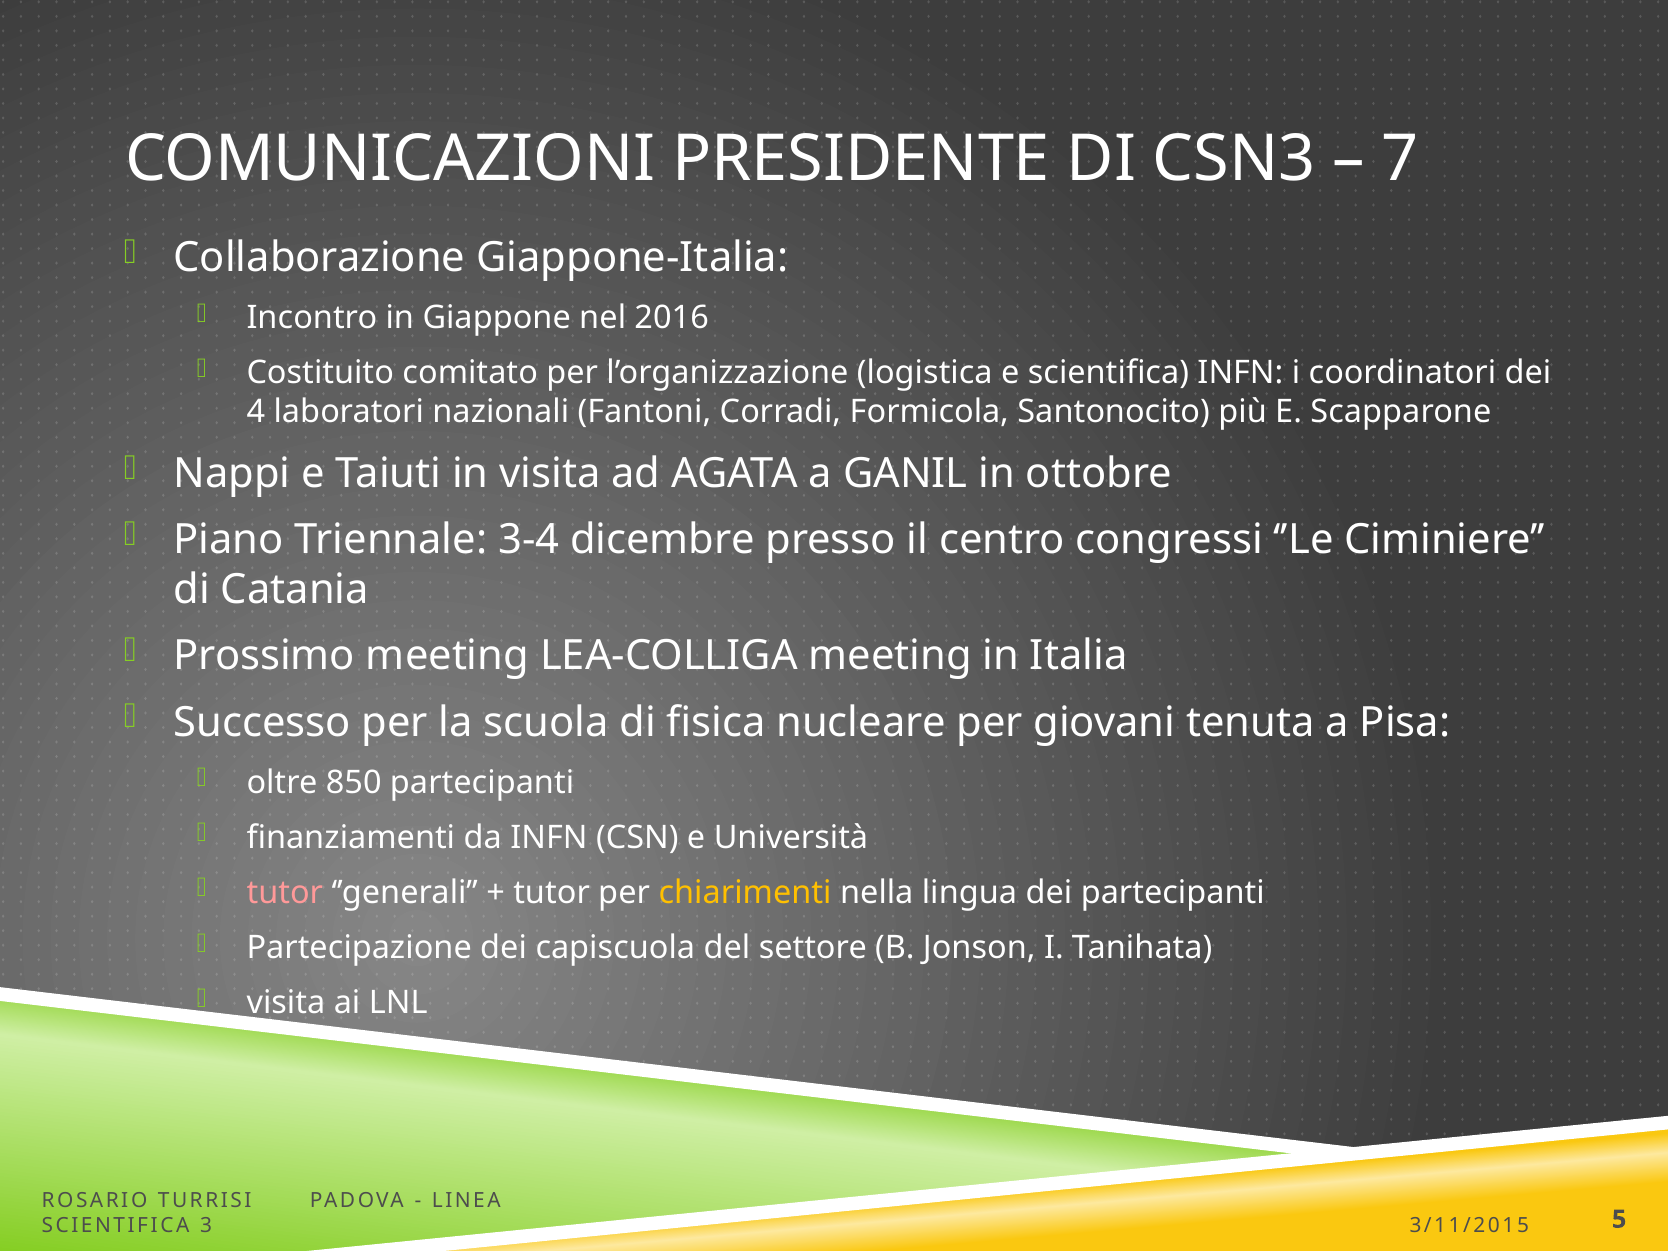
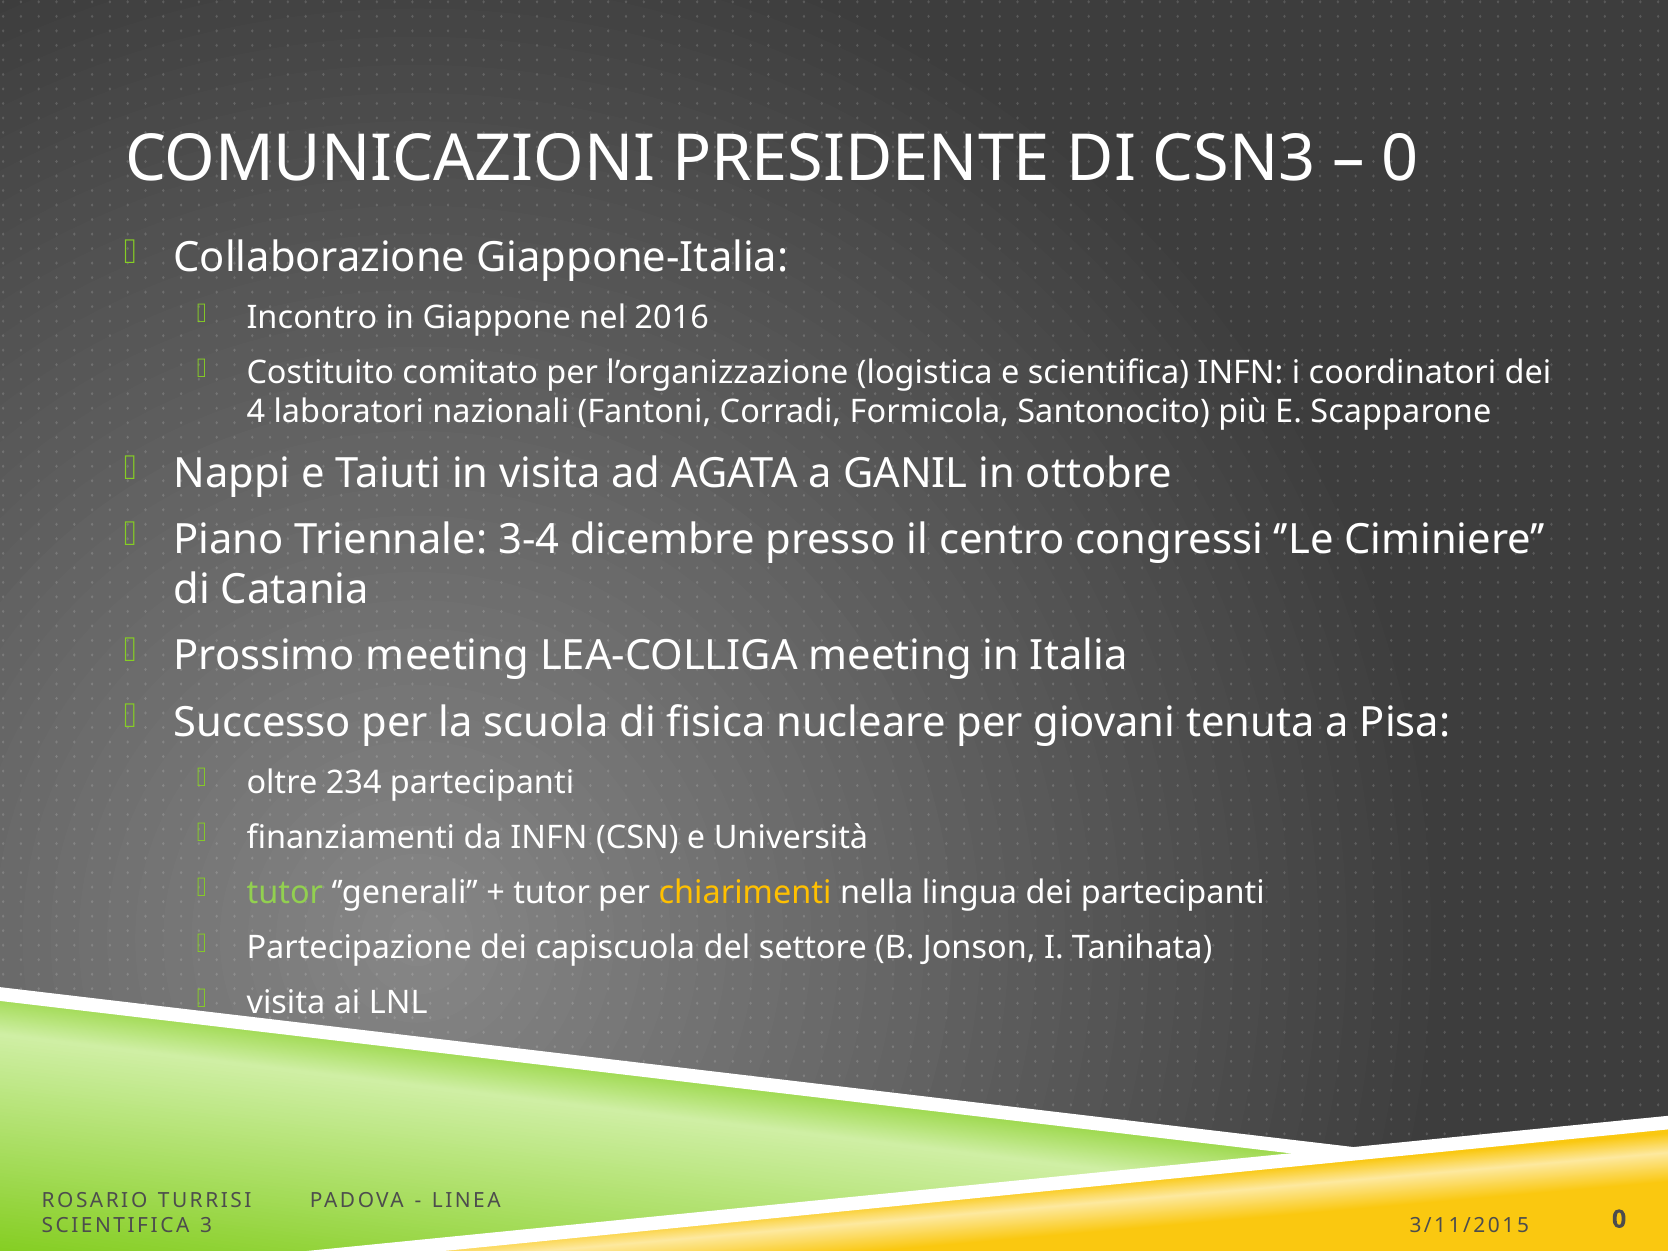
7 at (1400, 159): 7 -> 0
850: 850 -> 234
tutor at (285, 893) colour: pink -> light green
3 5: 5 -> 0
